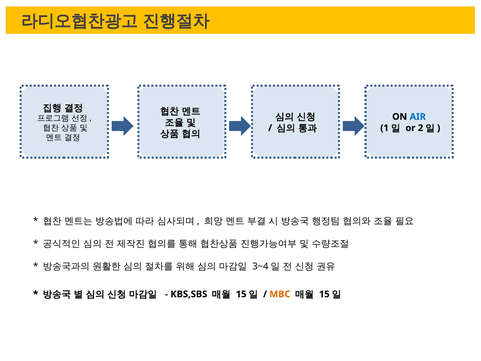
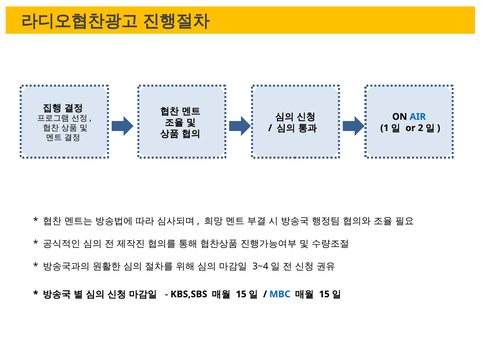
MBC colour: orange -> blue
